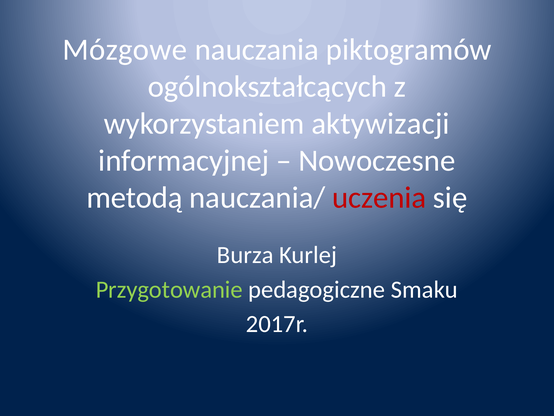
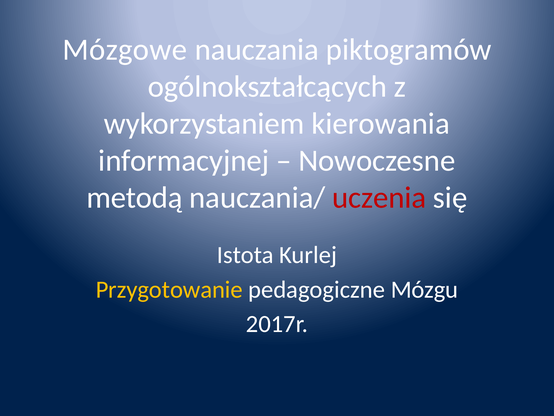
aktywizacji: aktywizacji -> kierowania
Burza: Burza -> Istota
Przygotowanie colour: light green -> yellow
Smaku: Smaku -> Mózgu
